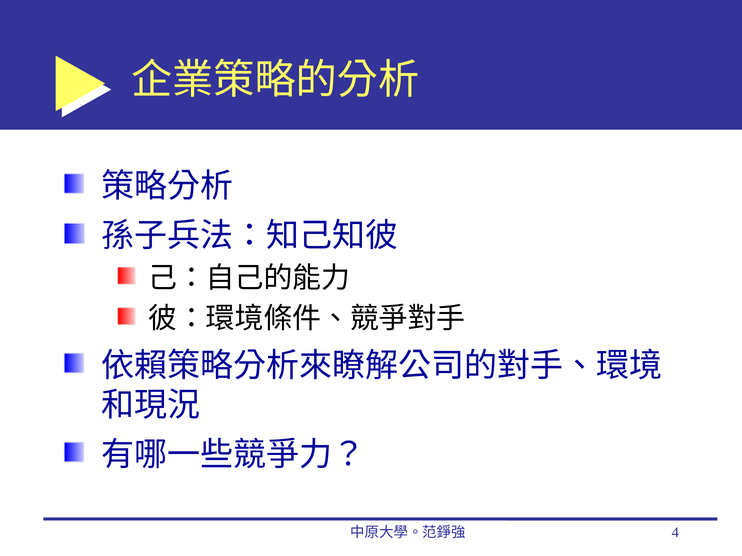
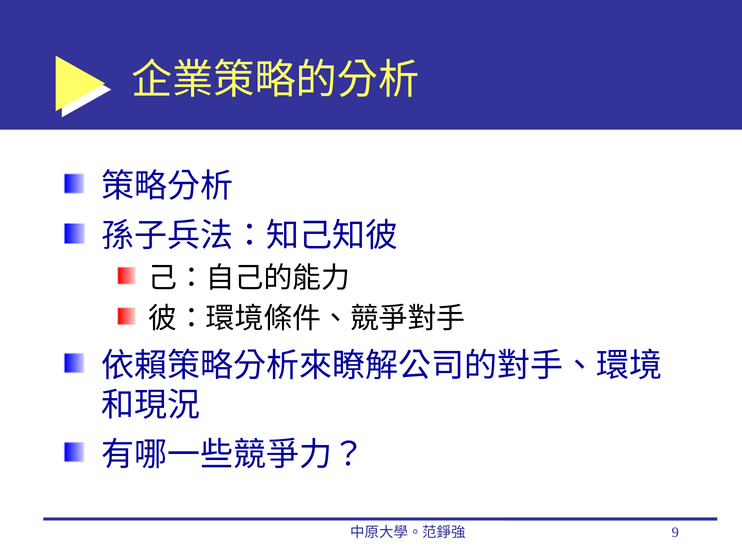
4: 4 -> 9
